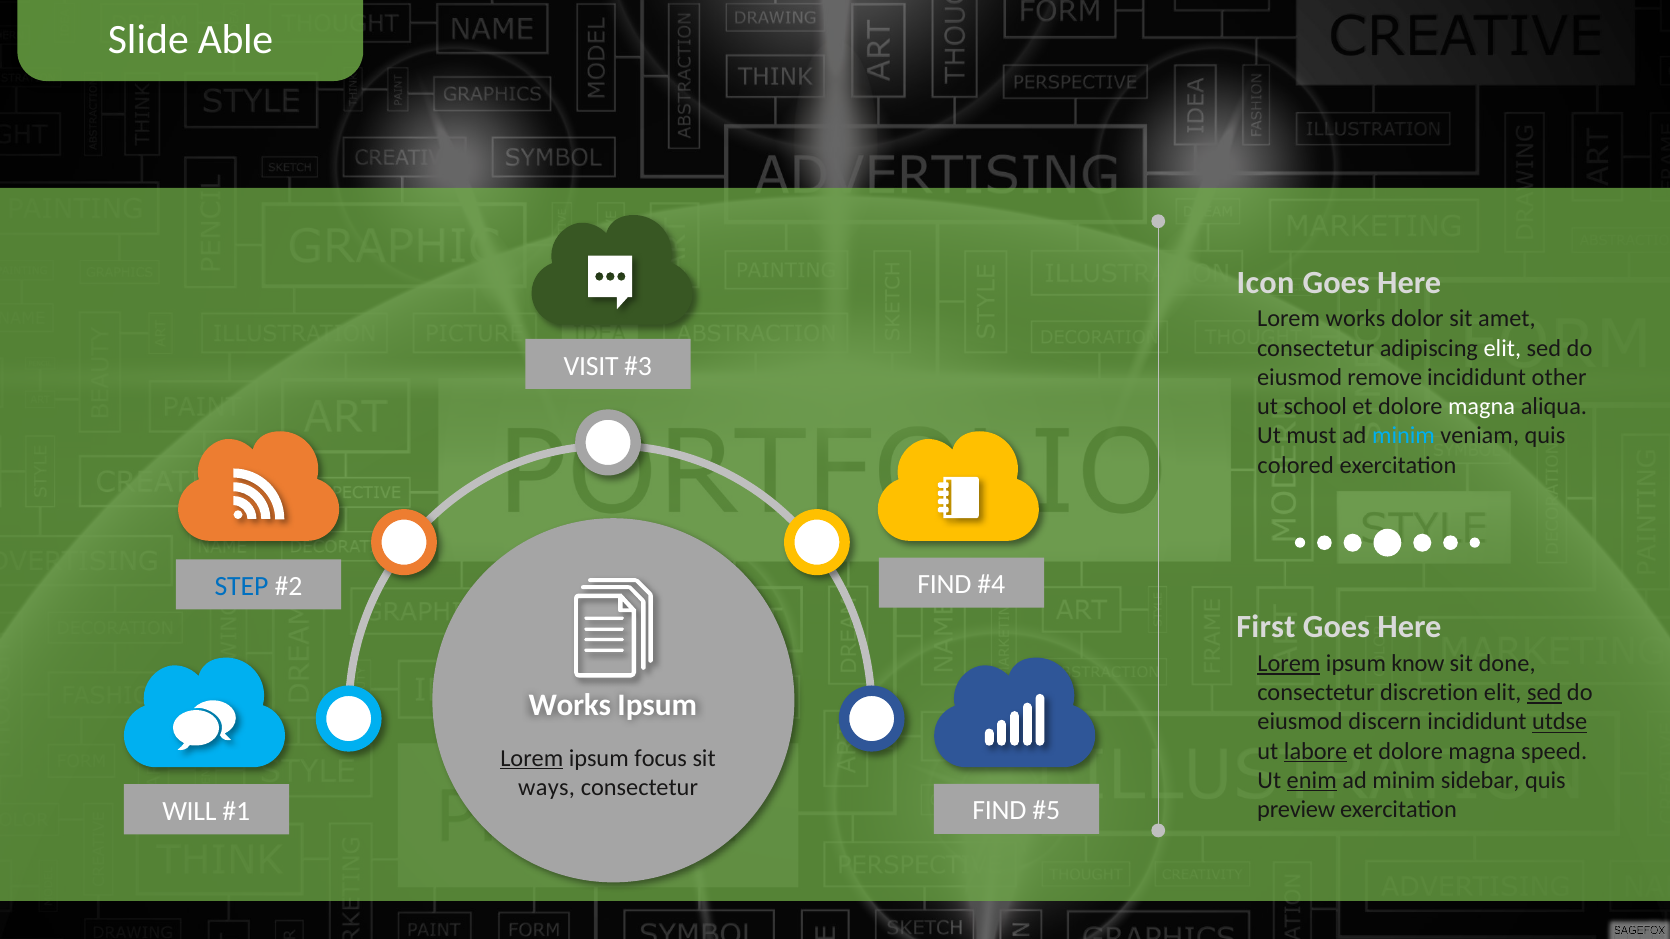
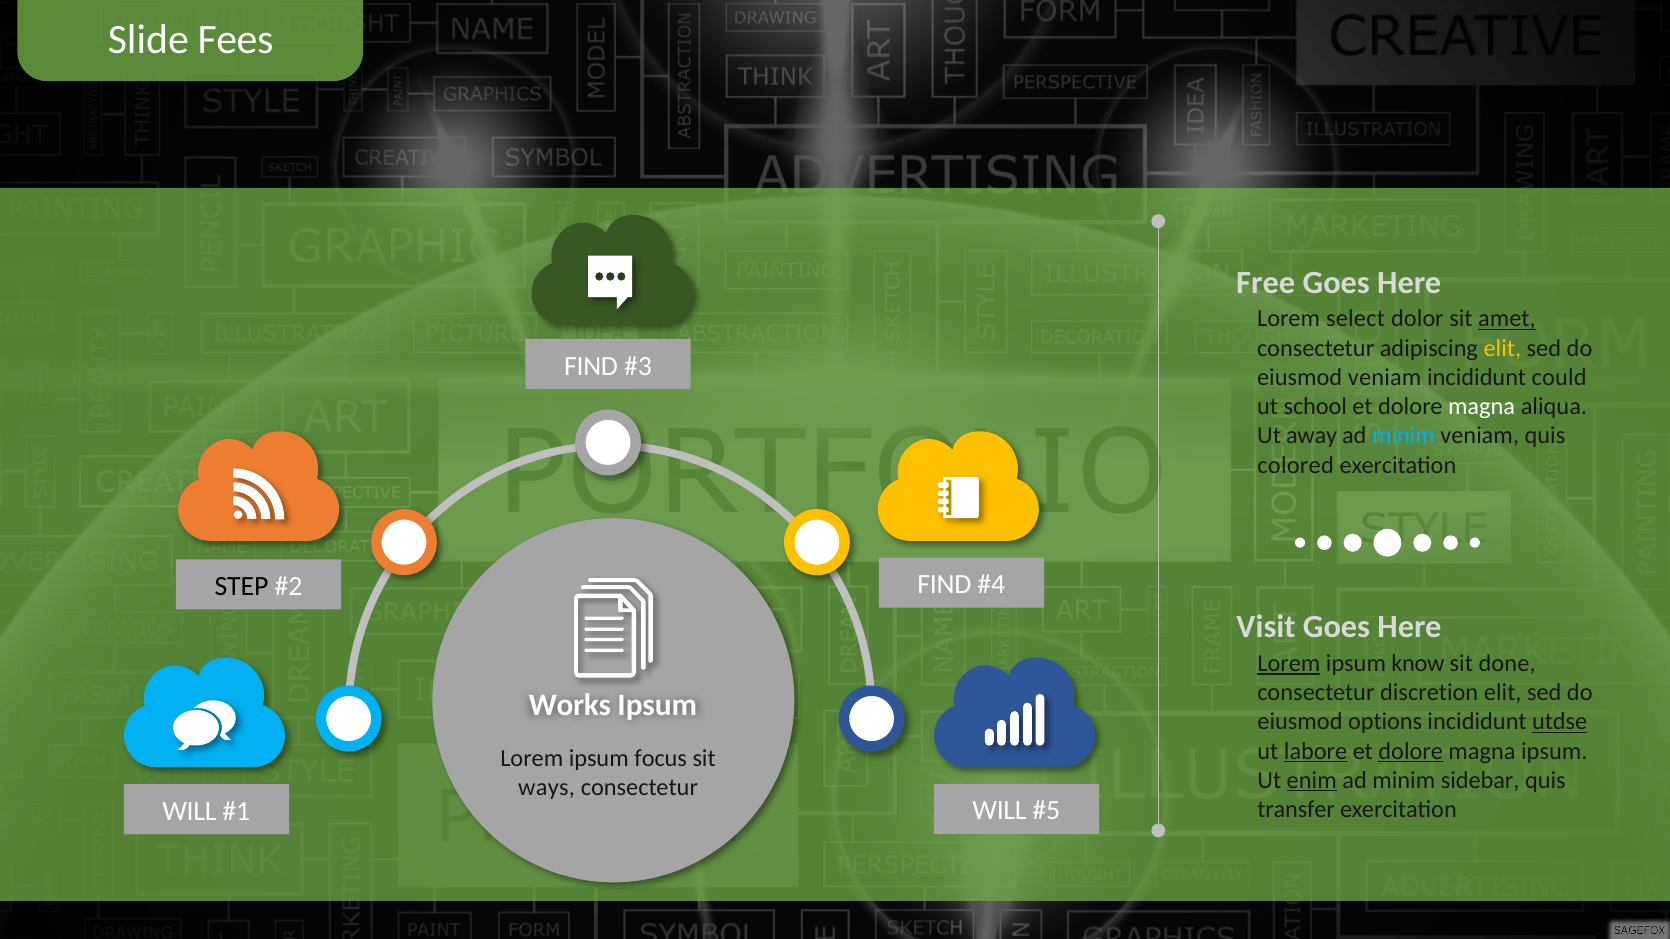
Able: Able -> Fees
Icon: Icon -> Free
Lorem works: works -> select
amet underline: none -> present
elit at (1502, 348) colour: white -> yellow
VISIT at (591, 366): VISIT -> FIND
eiusmod remove: remove -> veniam
other: other -> could
must: must -> away
STEP colour: blue -> black
First: First -> Visit
sed at (1544, 693) underline: present -> none
discern: discern -> options
dolore at (1411, 751) underline: none -> present
magna speed: speed -> ipsum
Lorem at (532, 758) underline: present -> none
FIND at (999, 811): FIND -> WILL
preview: preview -> transfer
